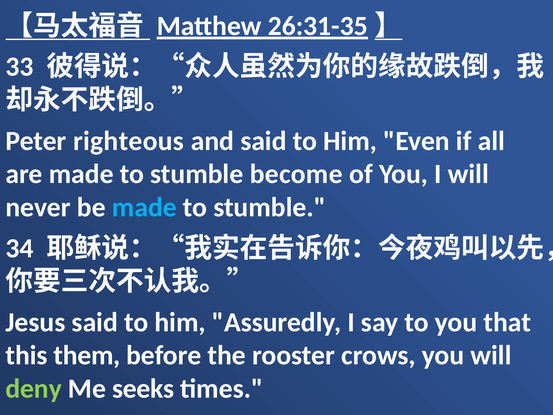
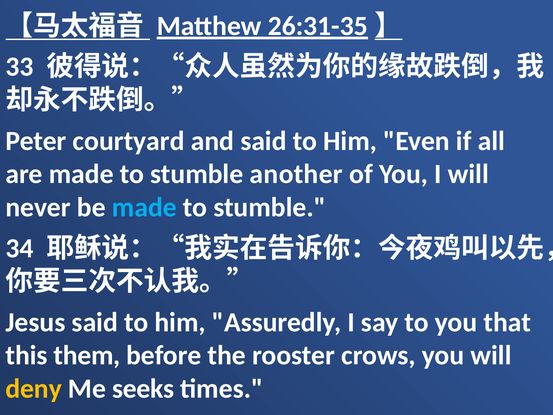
righteous: righteous -> courtyard
become: become -> another
deny colour: light green -> yellow
